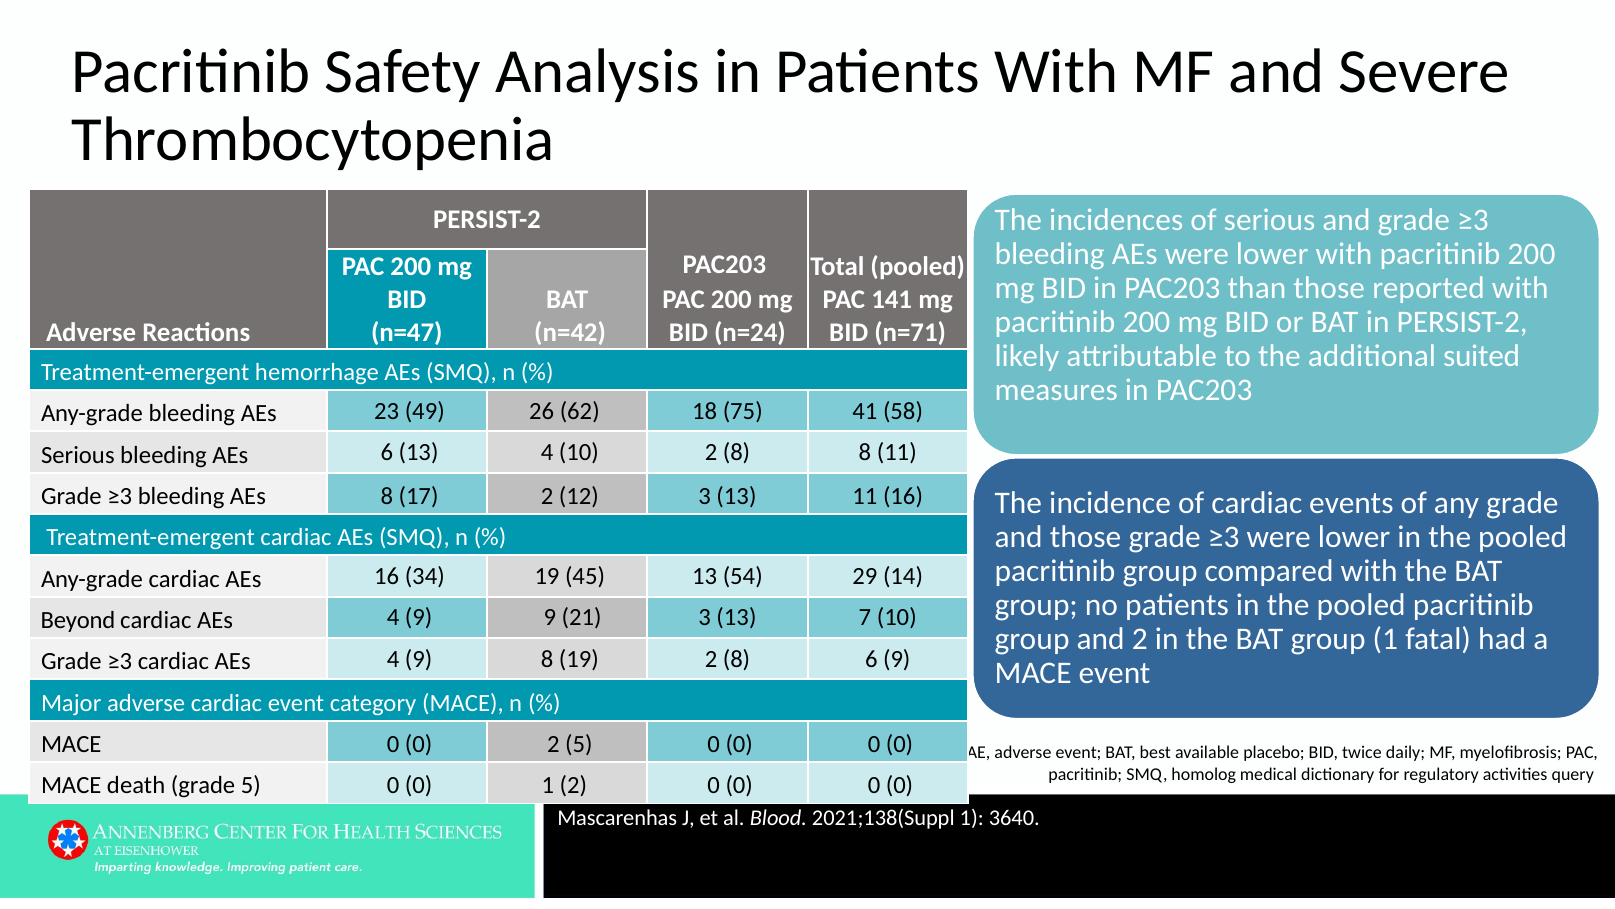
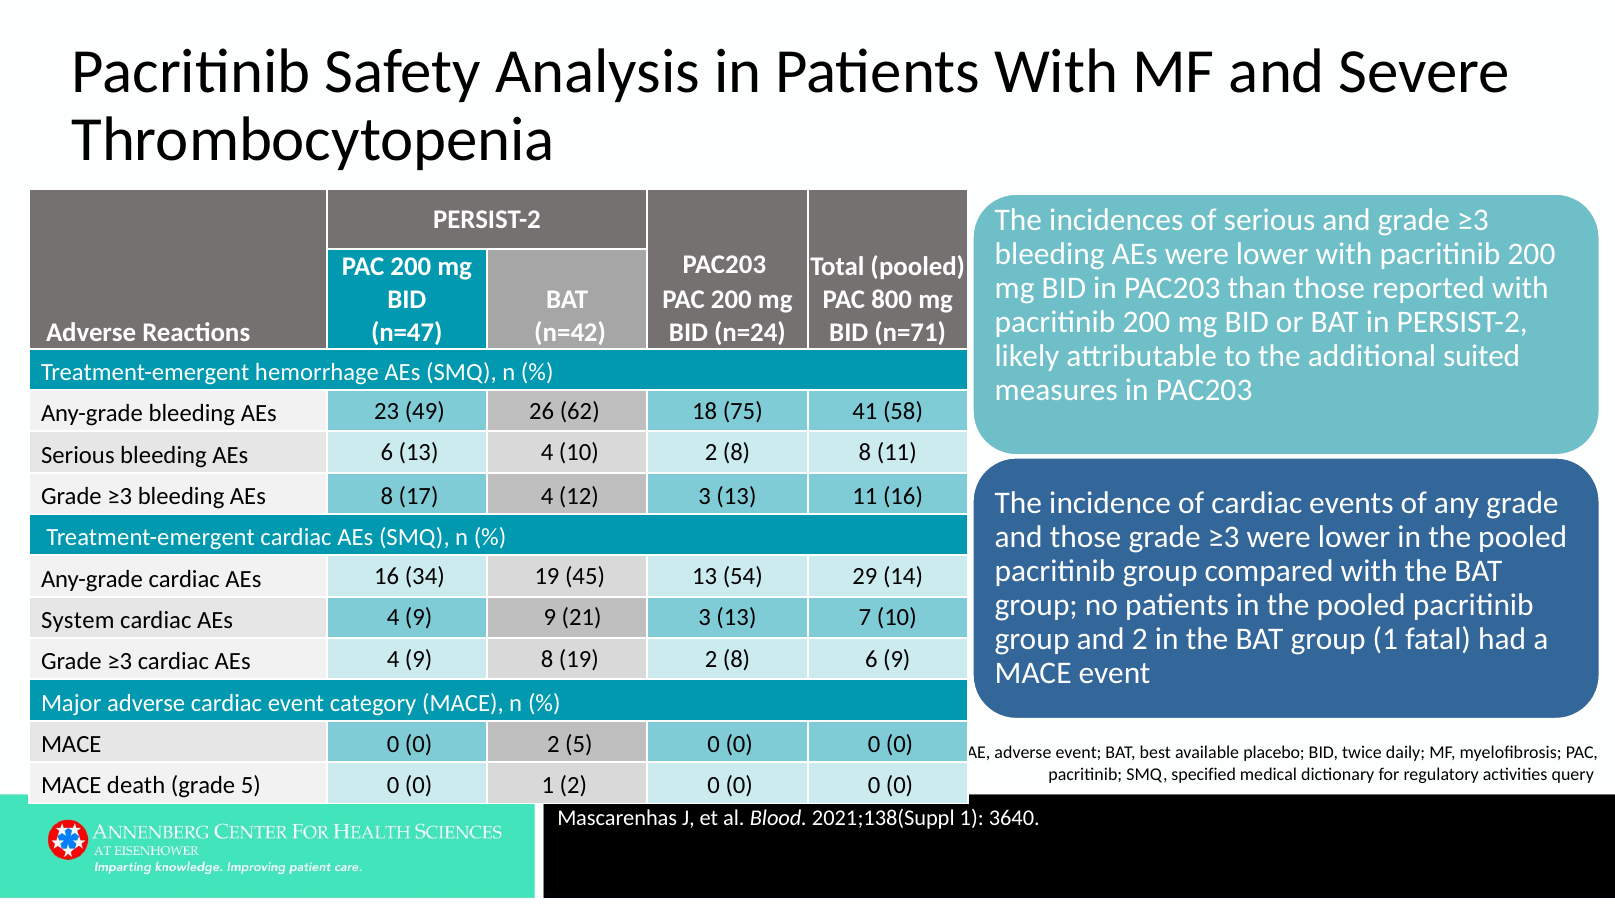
141: 141 -> 800
17 2: 2 -> 4
Beyond: Beyond -> System
homolog: homolog -> specified
